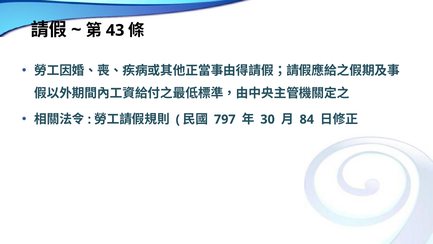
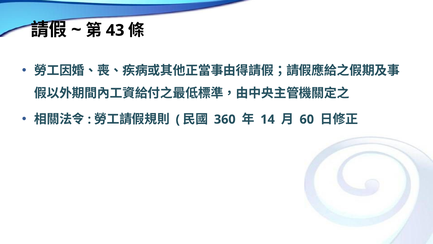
797: 797 -> 360
30: 30 -> 14
84: 84 -> 60
